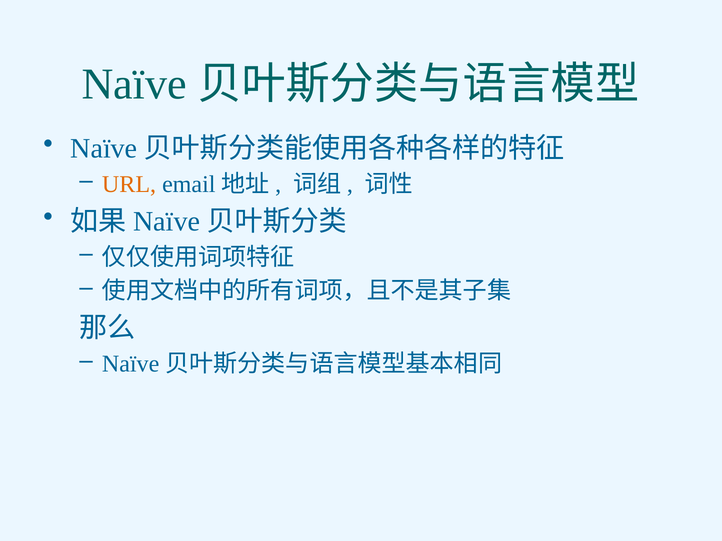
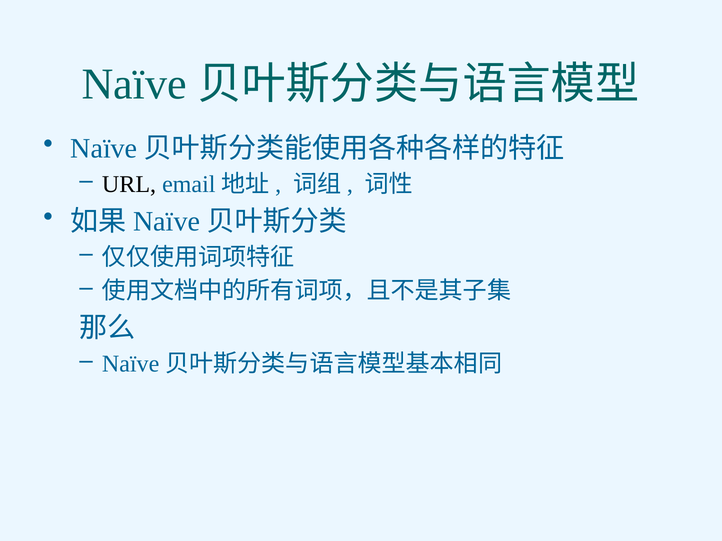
URL colour: orange -> black
